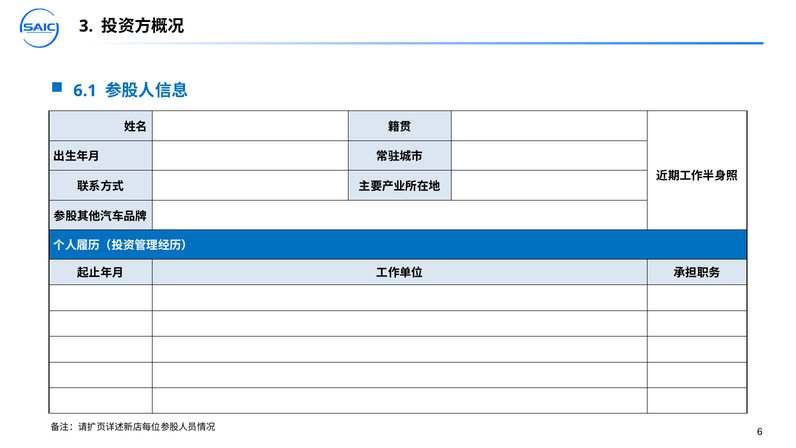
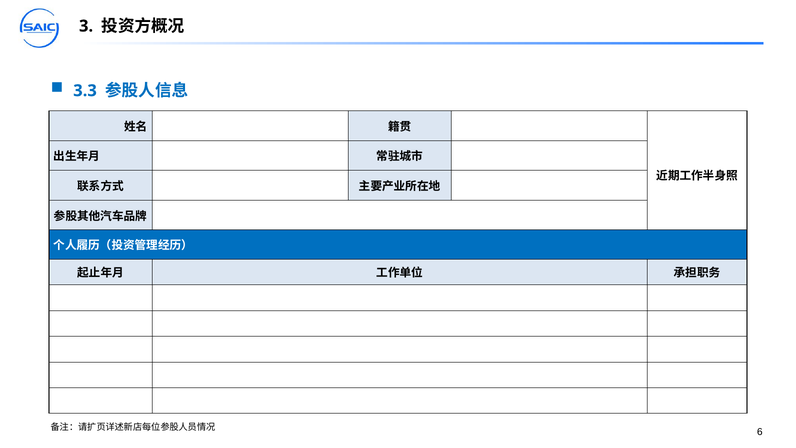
6.1: 6.1 -> 3.3
